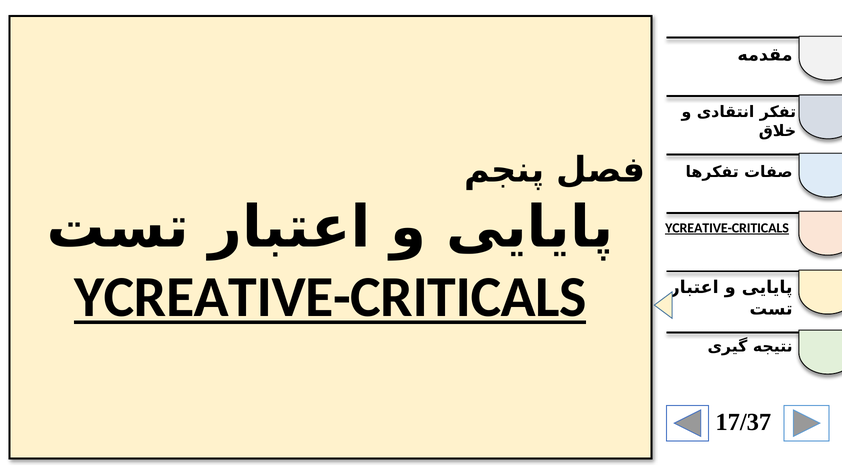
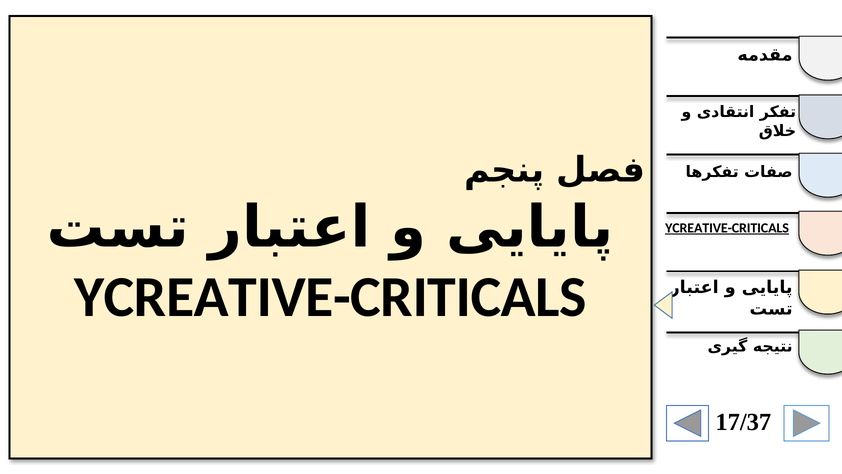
YCREATIVE-CRITICALS at (330, 297) underline: present -> none
